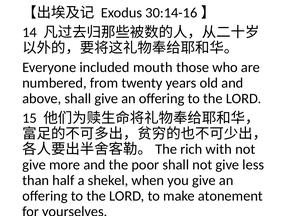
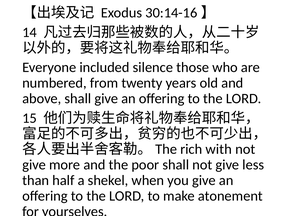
mouth: mouth -> silence
